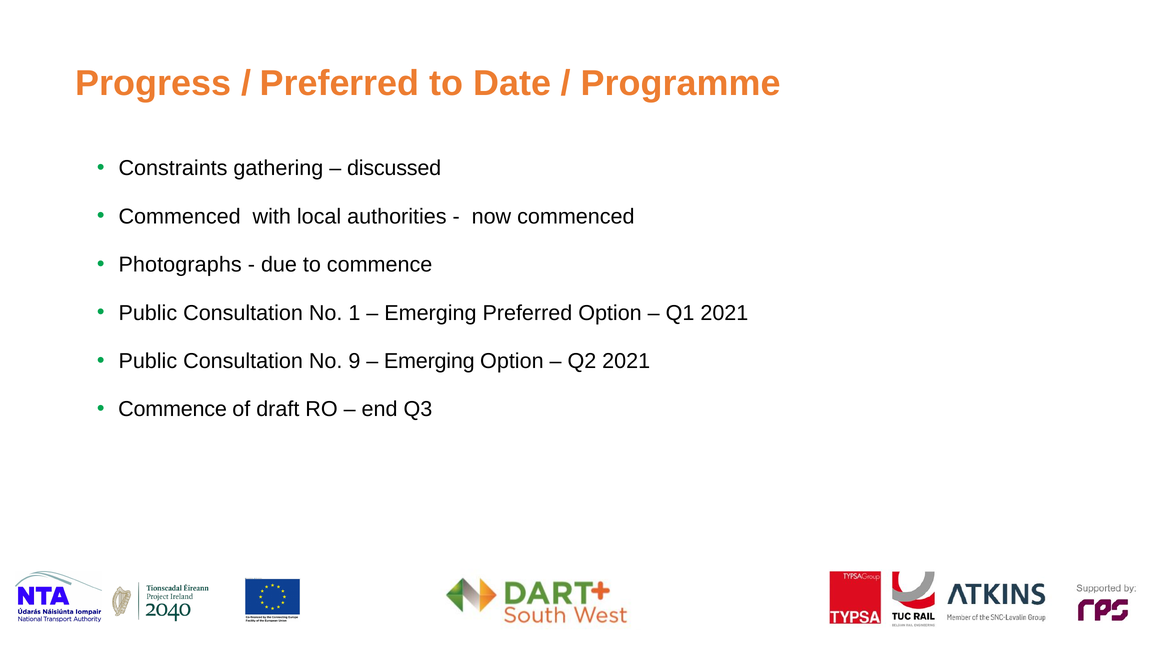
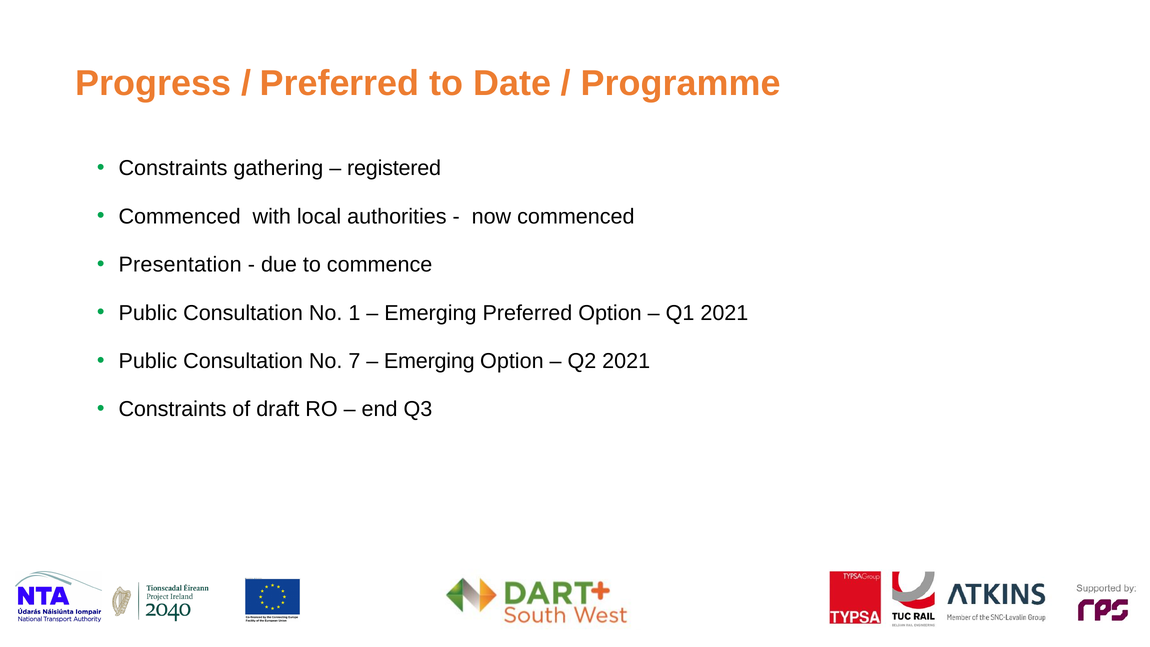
discussed: discussed -> registered
Photographs: Photographs -> Presentation
9: 9 -> 7
Commence at (173, 409): Commence -> Constraints
